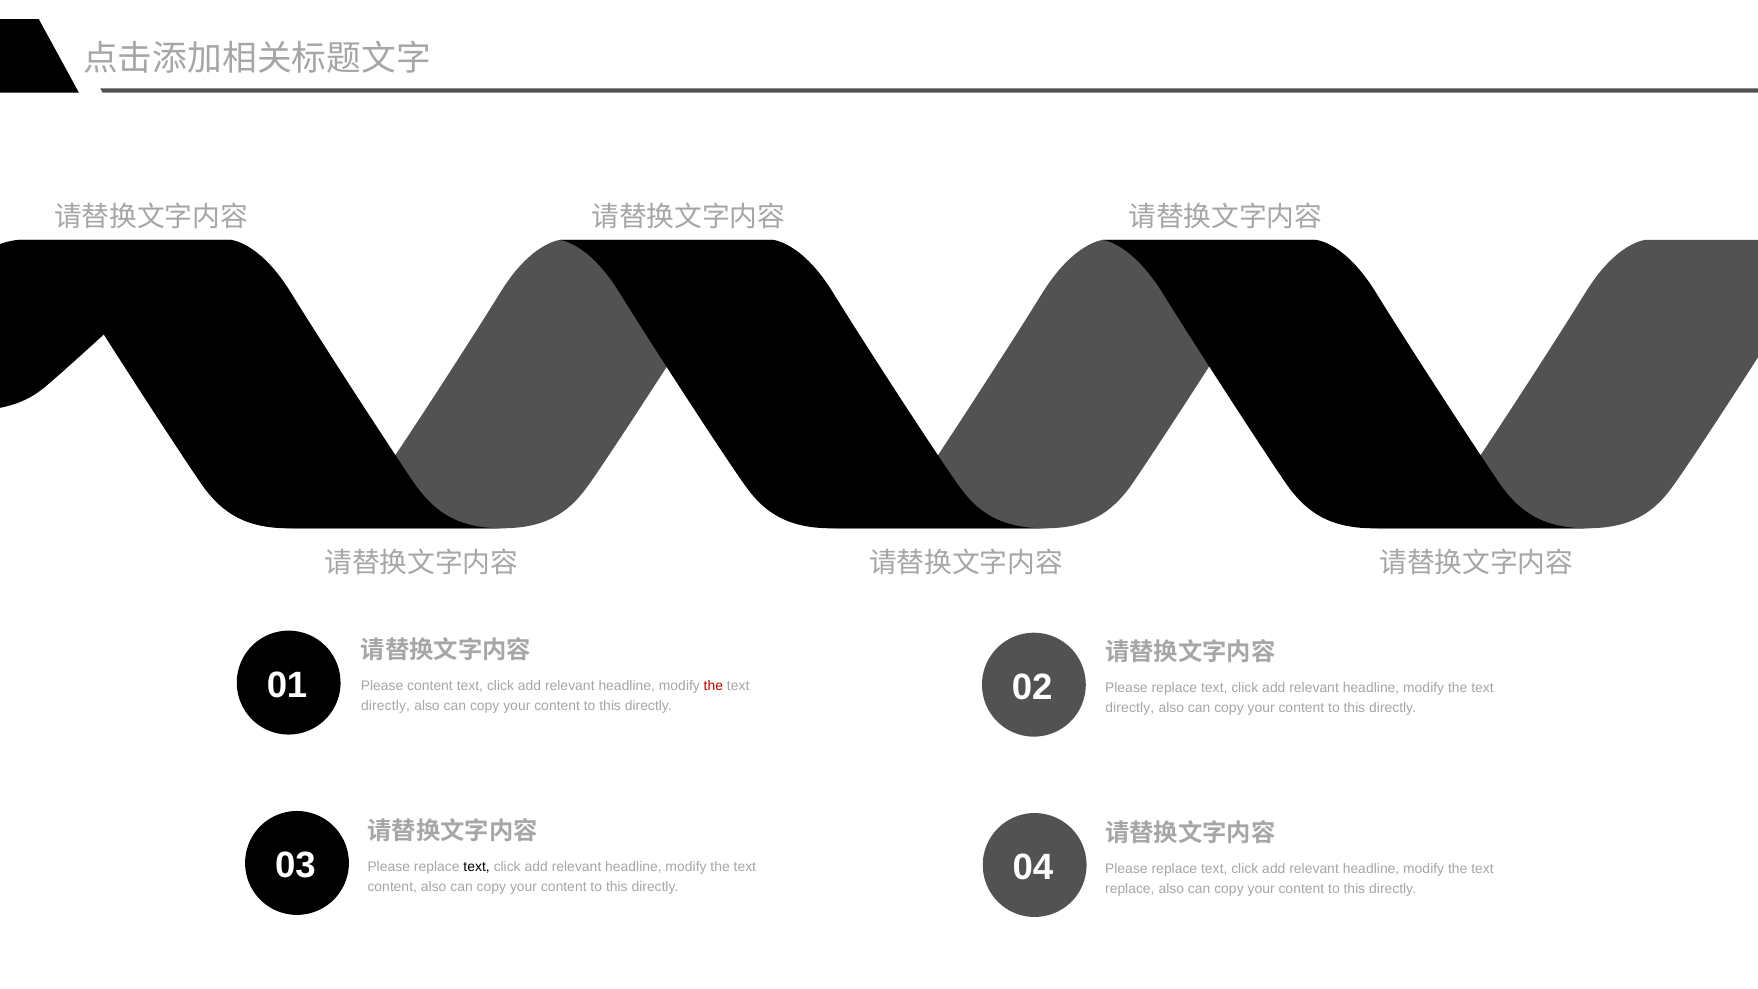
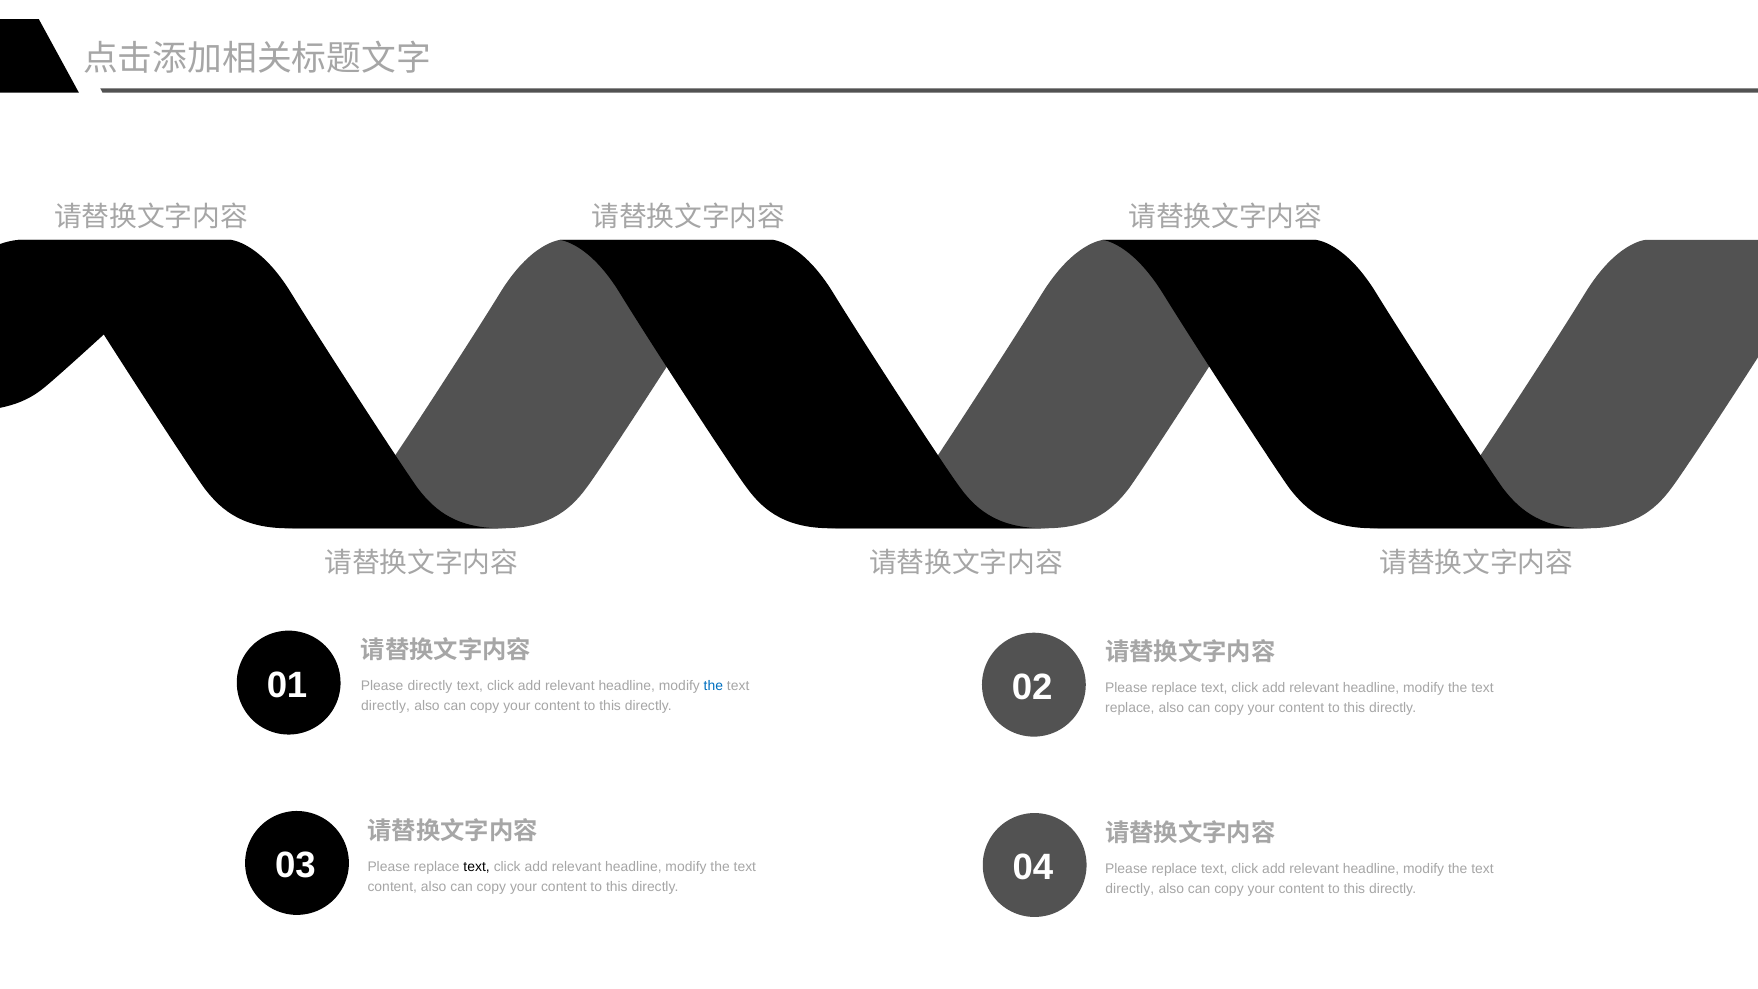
Please content: content -> directly
the at (713, 686) colour: red -> blue
directly at (1130, 708): directly -> replace
replace at (1130, 888): replace -> directly
